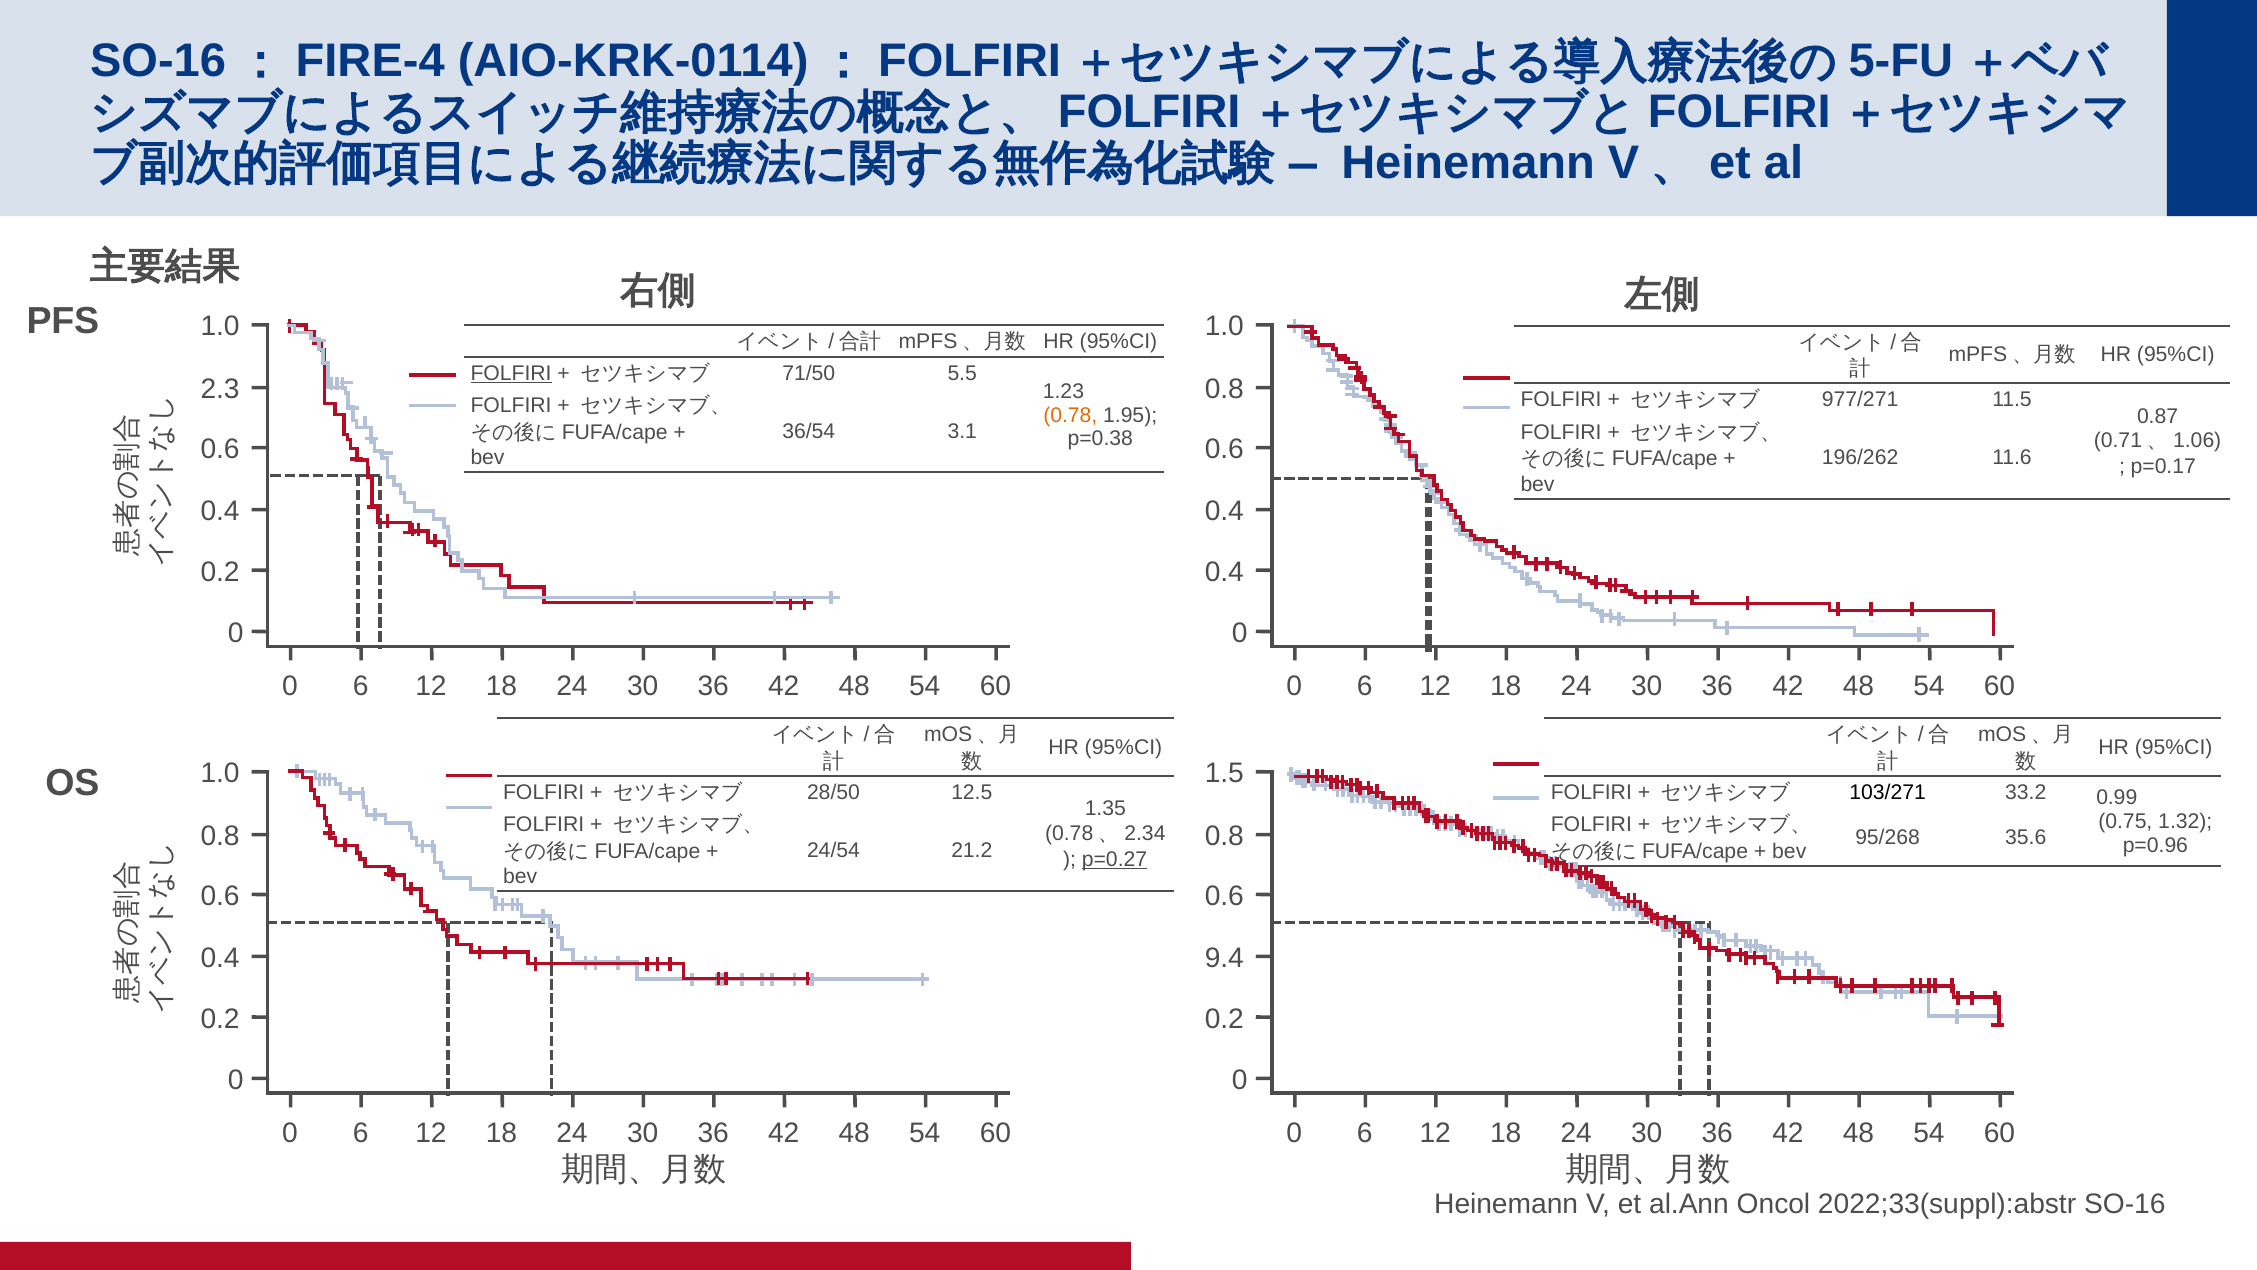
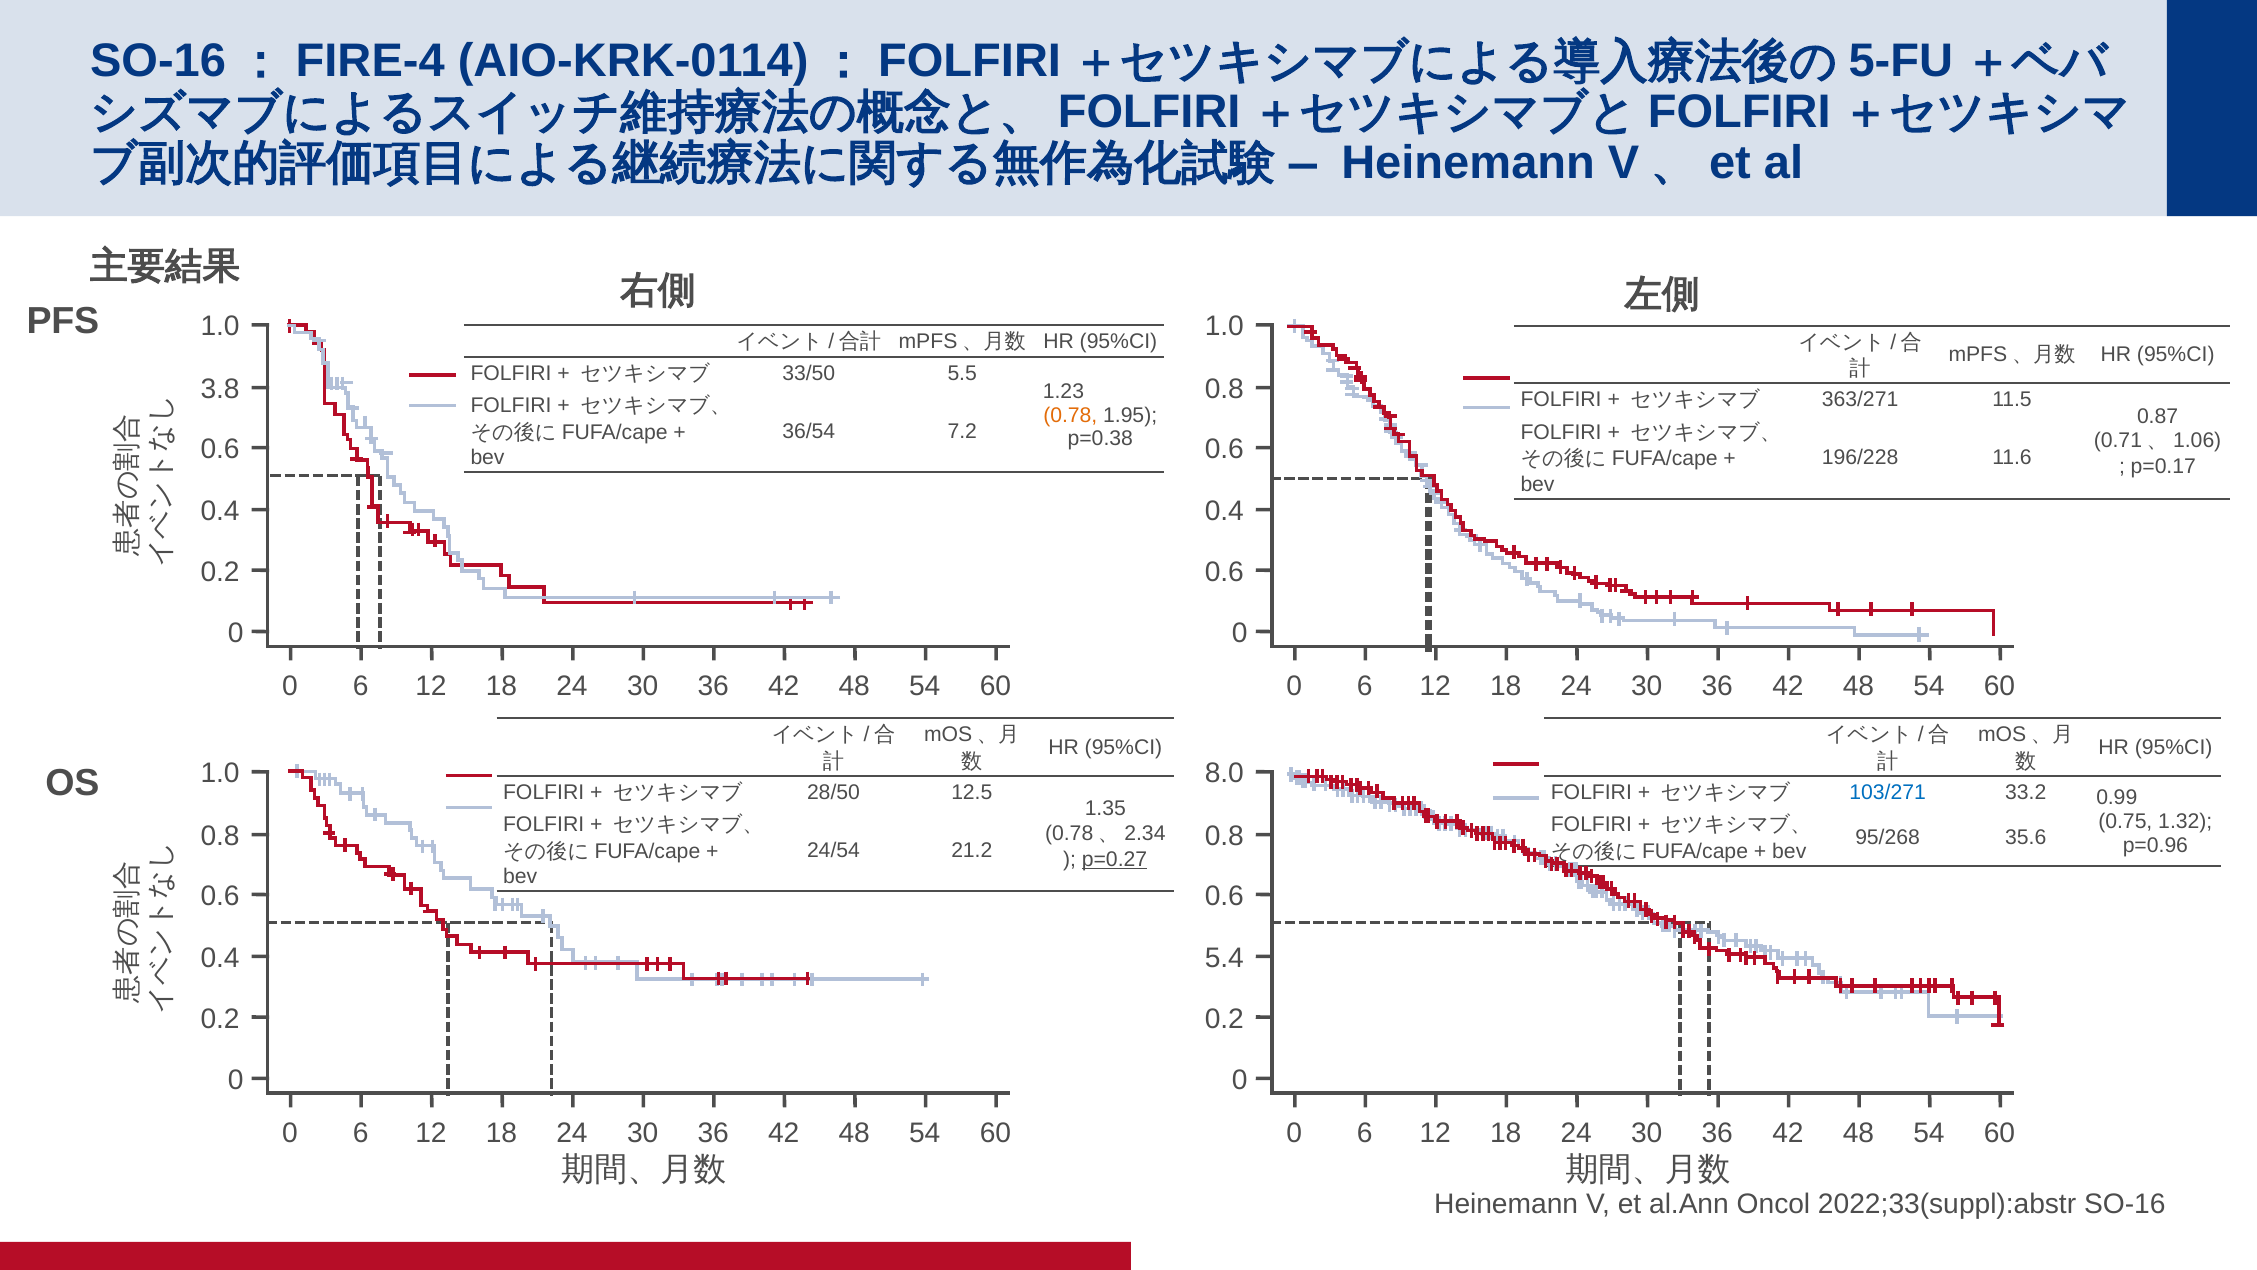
FOLFIRI at (511, 374) underline: present -> none
71/50: 71/50 -> 33/50
2.3: 2.3 -> 3.8
977/271: 977/271 -> 363/271
3.1: 3.1 -> 7.2
196/262: 196/262 -> 196/228
0.4 at (1224, 572): 0.4 -> 0.6
1.5: 1.5 -> 8.0
103/271 colour: black -> blue
9.4: 9.4 -> 5.4
